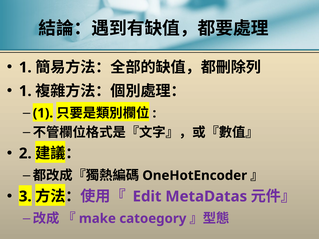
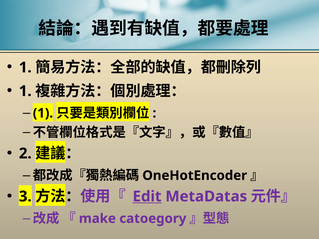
Edit underline: none -> present
